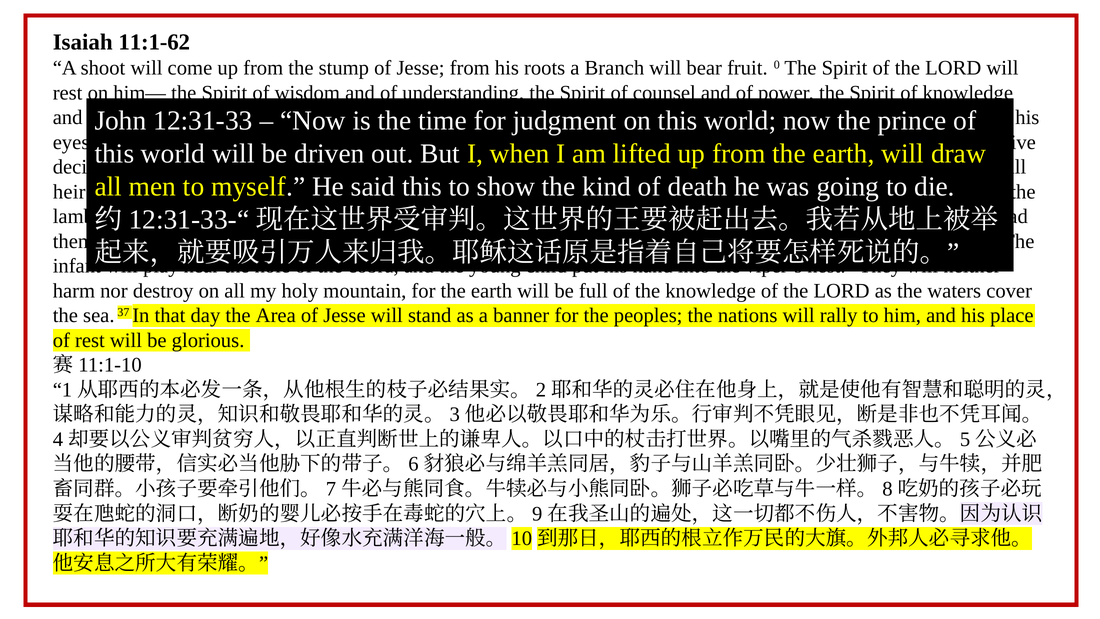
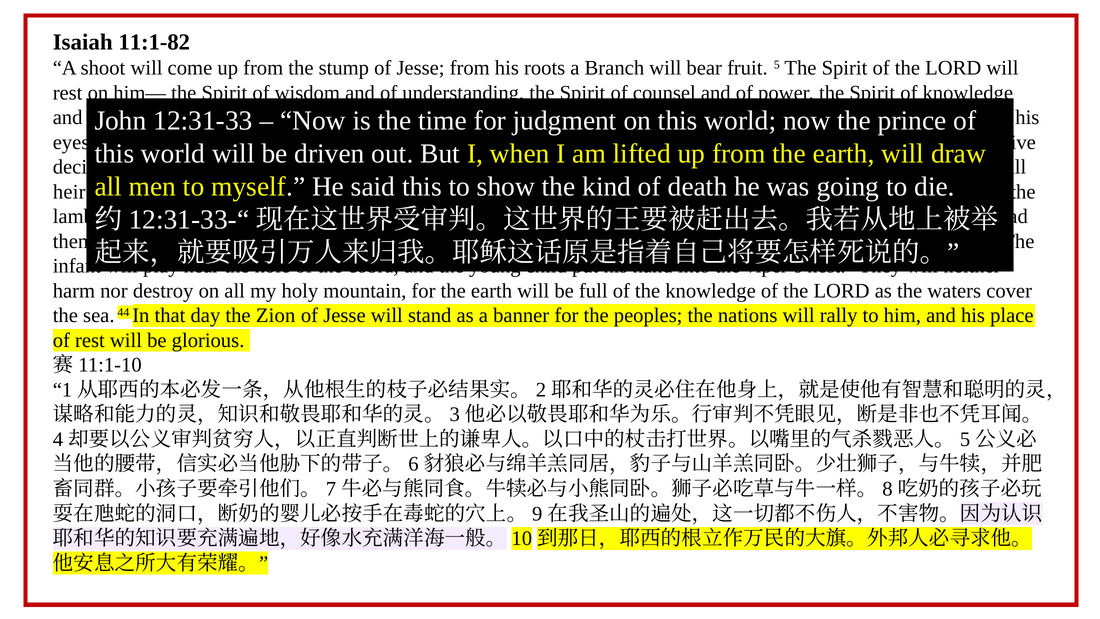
11:1-62: 11:1-62 -> 11:1-82
fruit 0: 0 -> 5
37: 37 -> 44
Area: Area -> Zion
